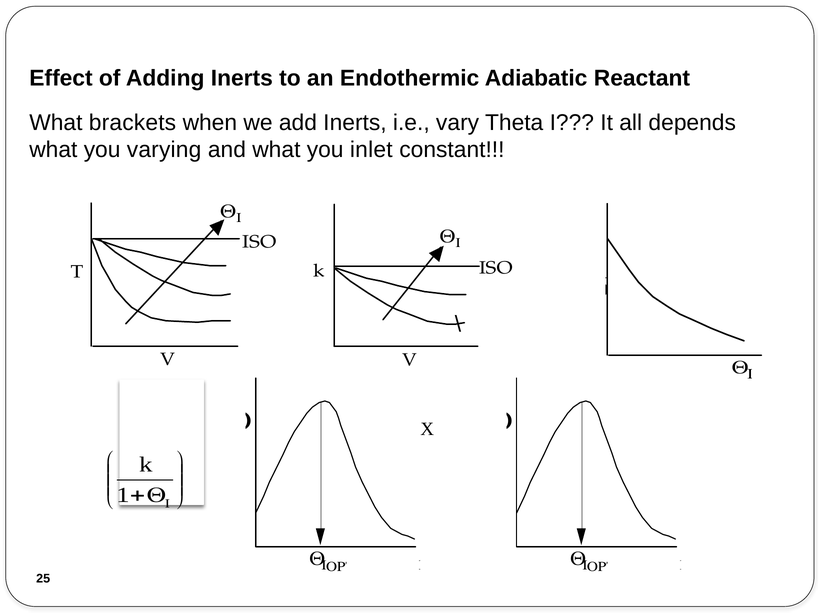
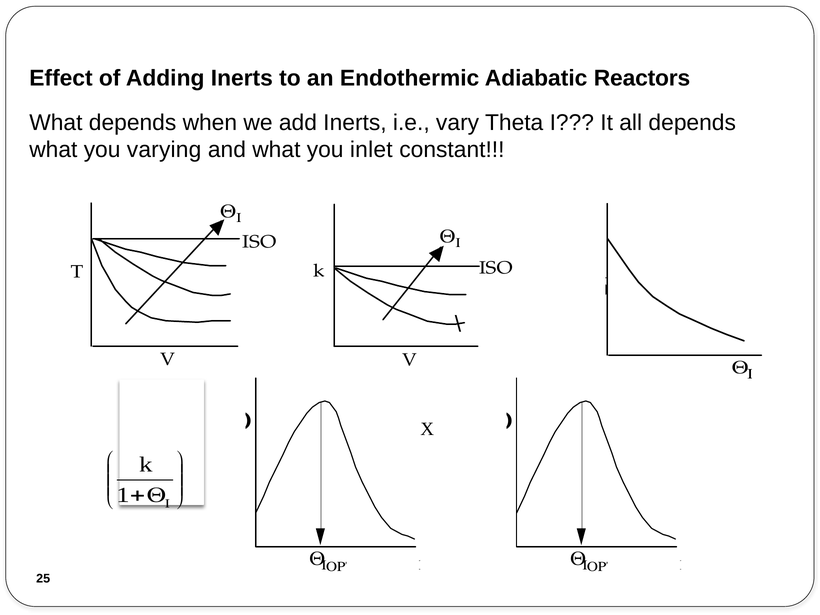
Reactant: Reactant -> Reactors
What brackets: brackets -> depends
